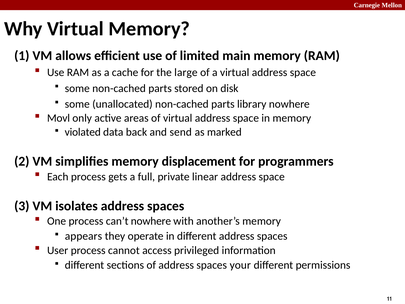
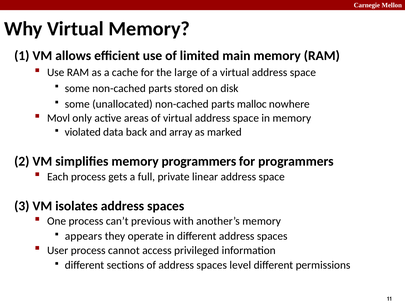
library: library -> malloc
send: send -> array
memory displacement: displacement -> programmers
can’t nowhere: nowhere -> previous
your: your -> level
